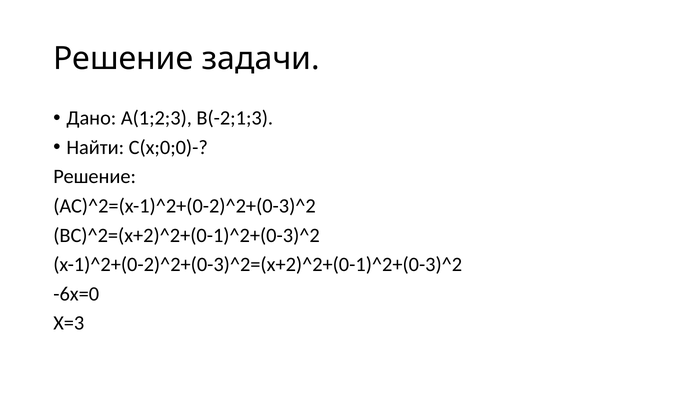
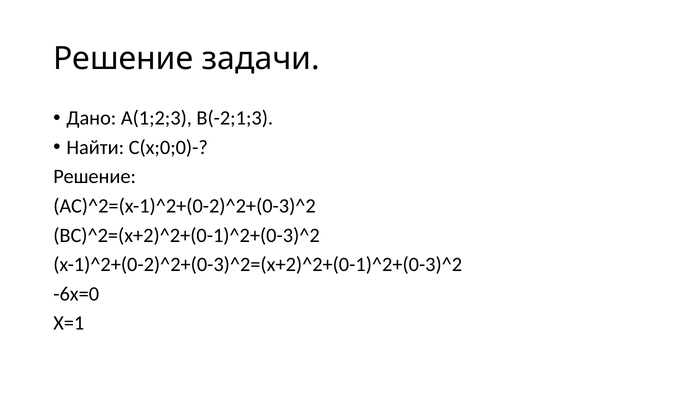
X=3: X=3 -> X=1
